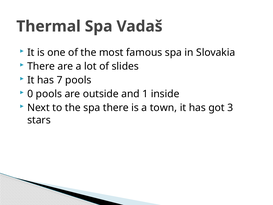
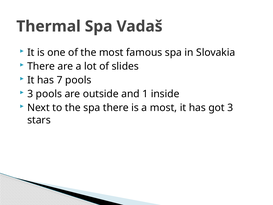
0 at (30, 94): 0 -> 3
a town: town -> most
